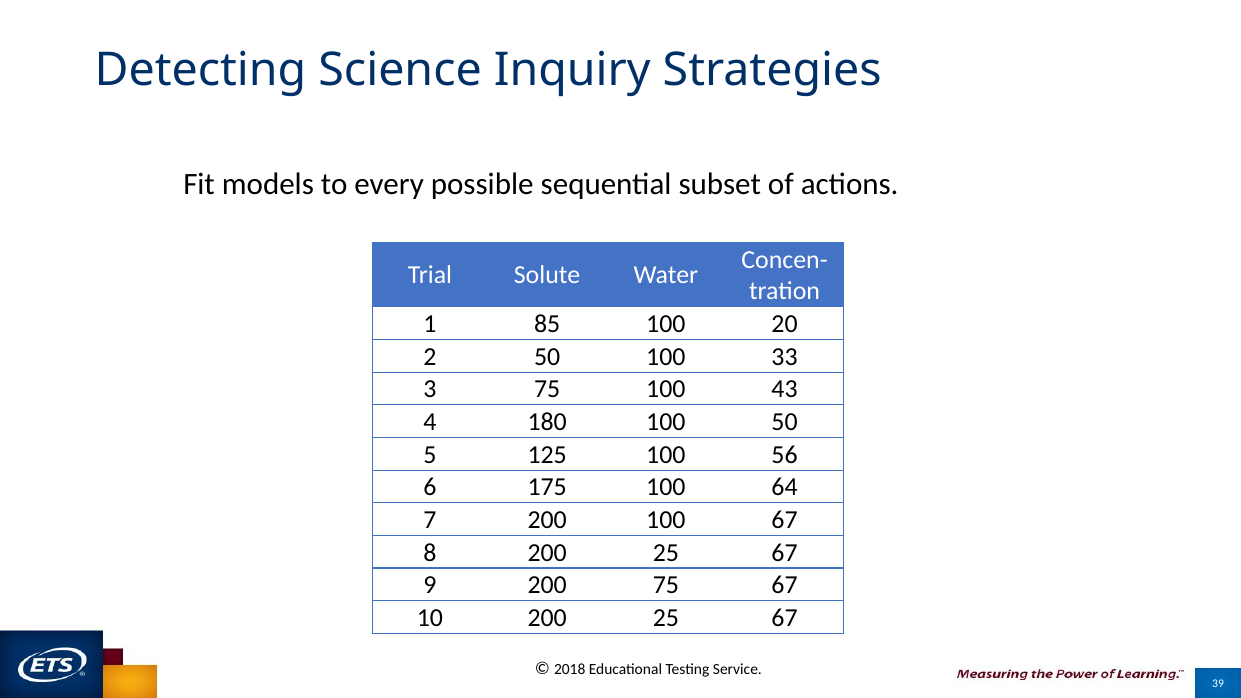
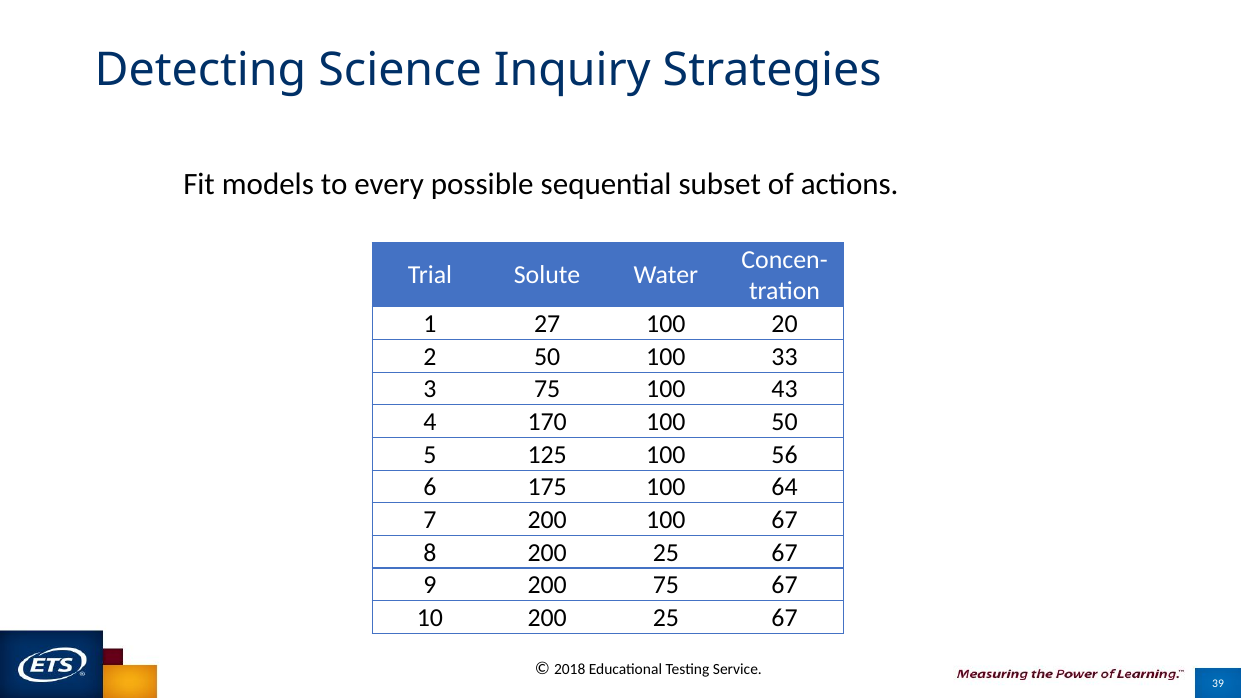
85: 85 -> 27
180: 180 -> 170
